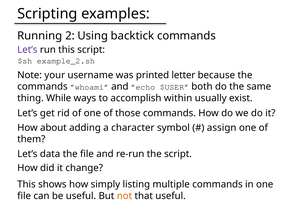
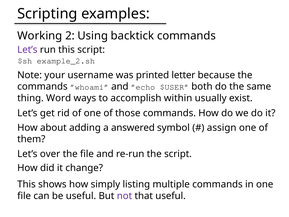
Running: Running -> Working
While: While -> Word
character: character -> answered
data: data -> over
not colour: orange -> purple
